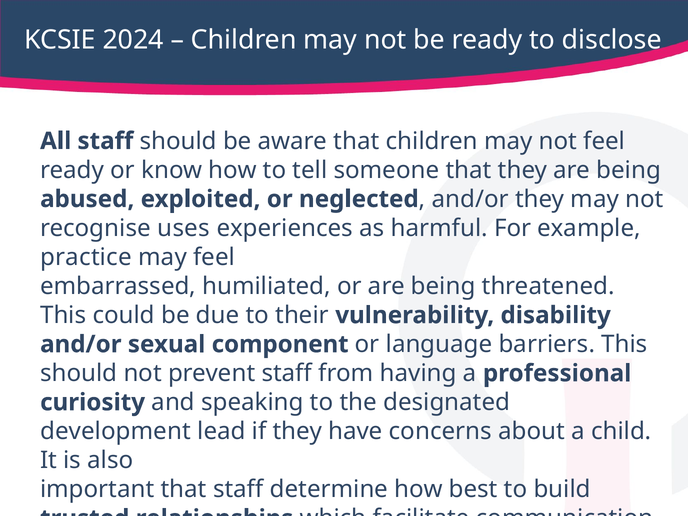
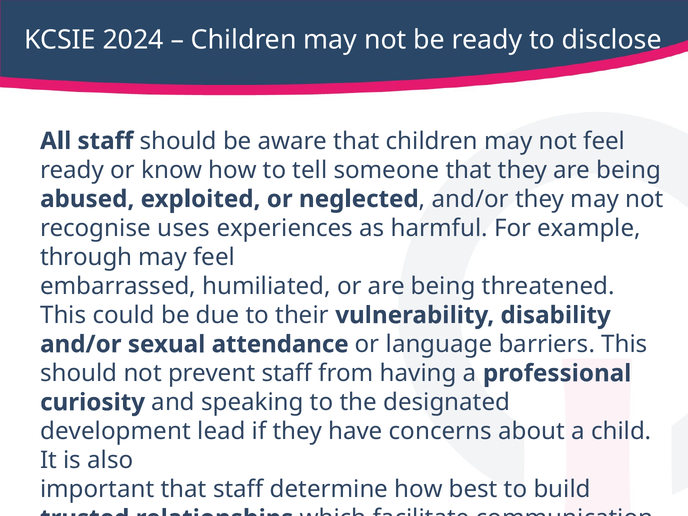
practice: practice -> through
component: component -> attendance
